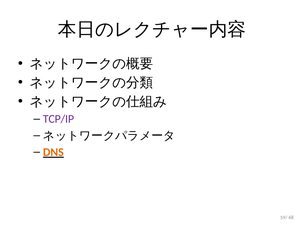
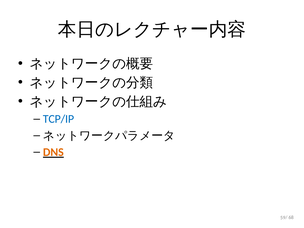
TCP/IP colour: purple -> blue
